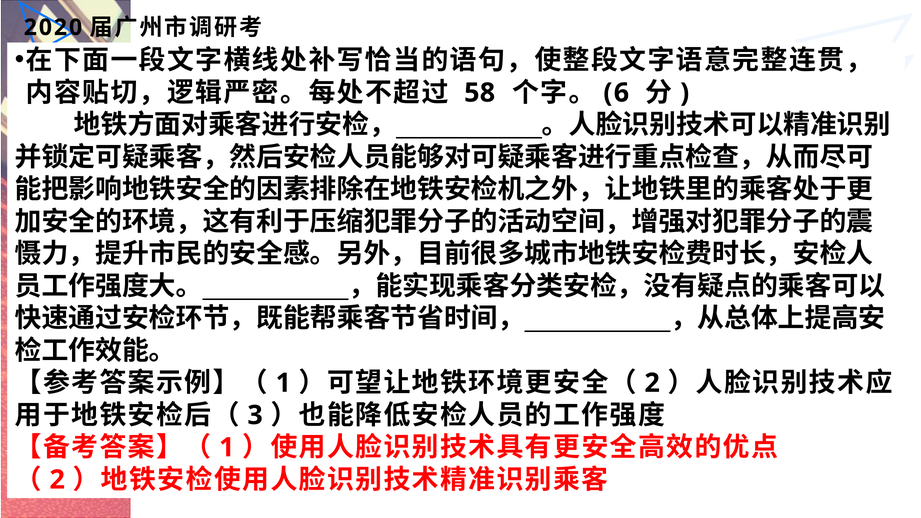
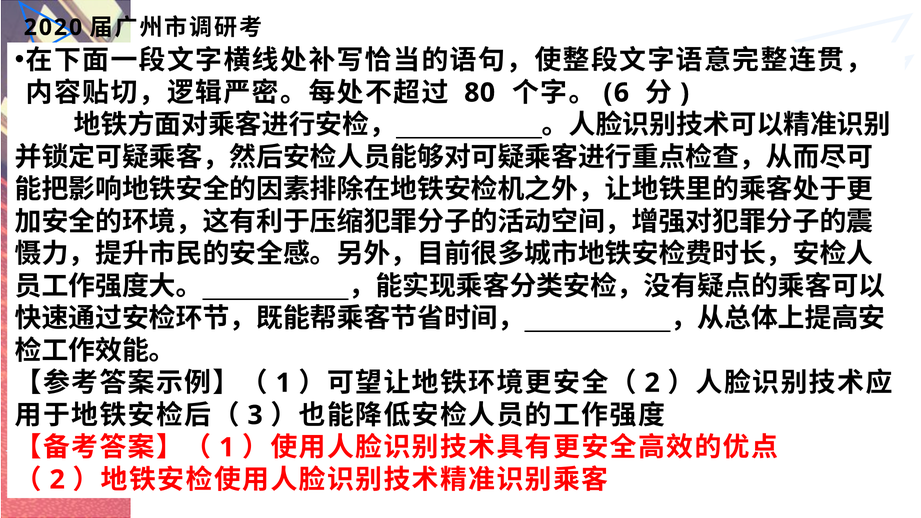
58: 58 -> 80
